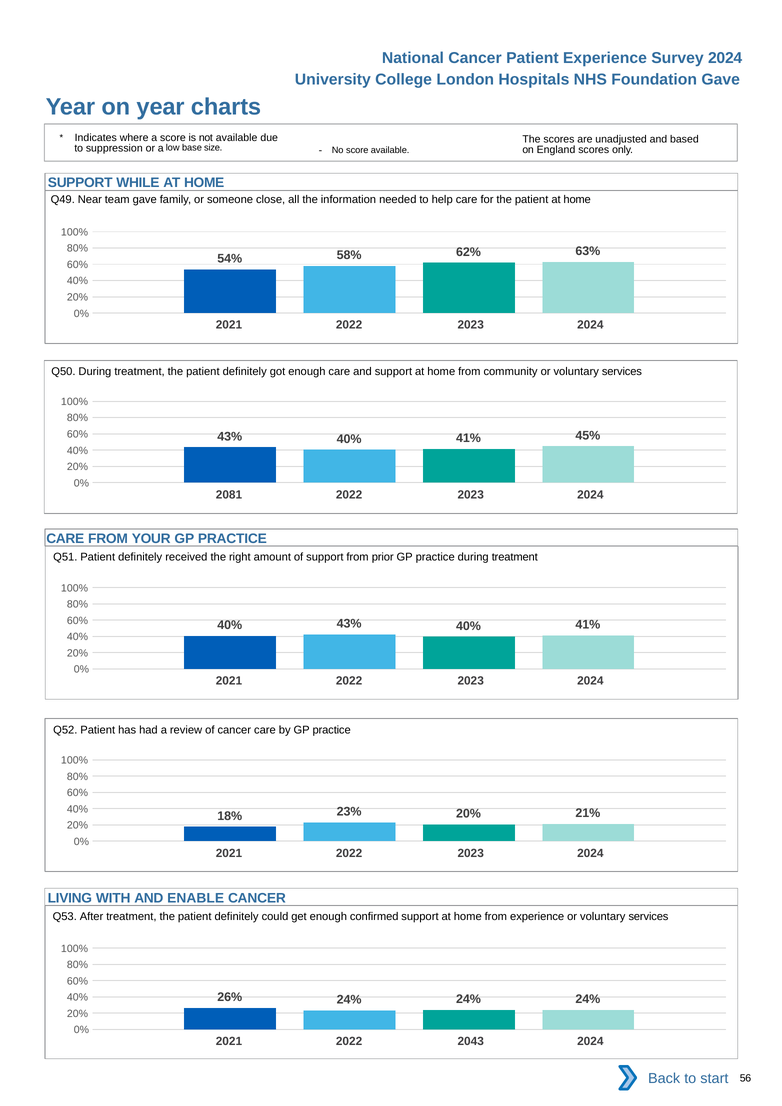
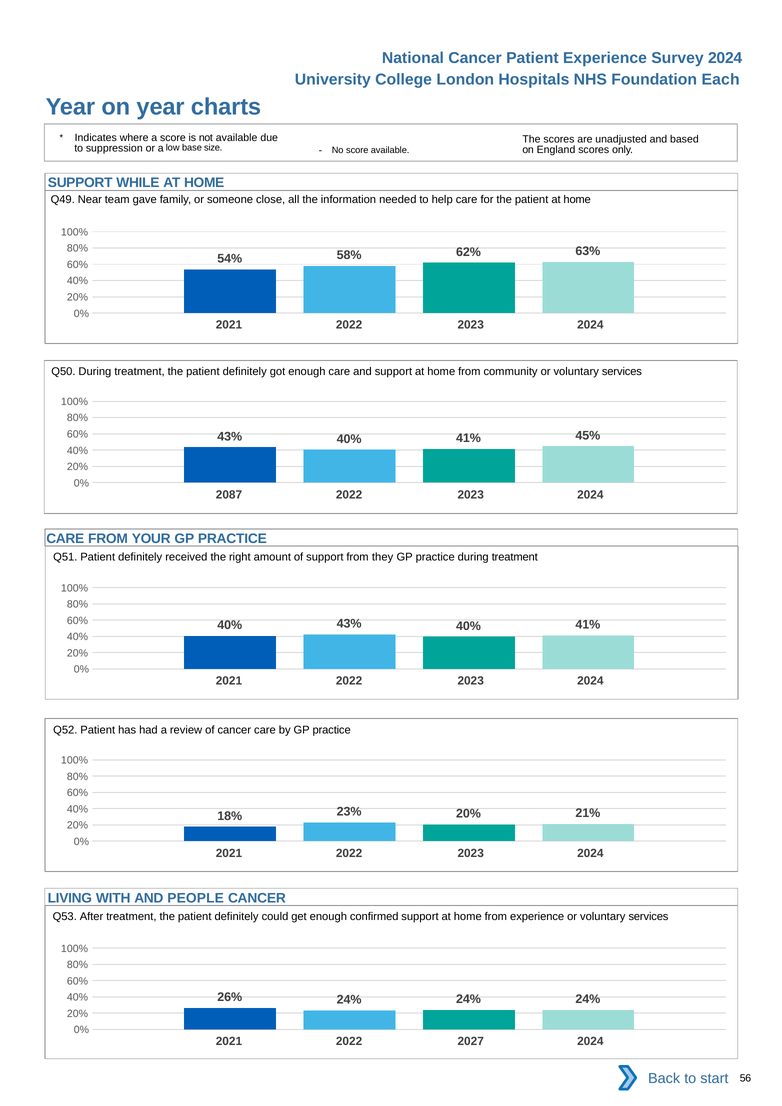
Foundation Gave: Gave -> Each
2081: 2081 -> 2087
prior: prior -> they
ENABLE: ENABLE -> PEOPLE
2043: 2043 -> 2027
